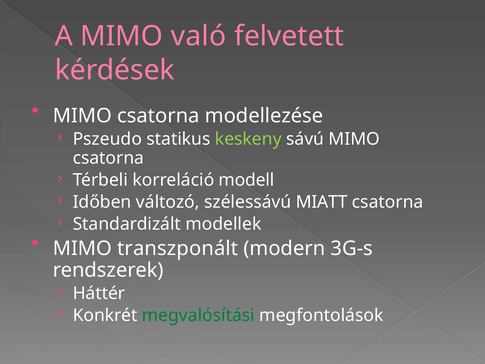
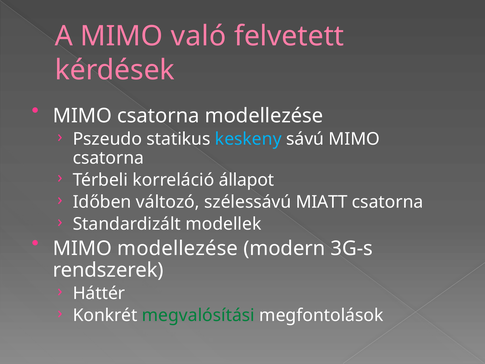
keskeny colour: light green -> light blue
modell: modell -> állapot
MIMO transzponált: transzponált -> modellezése
